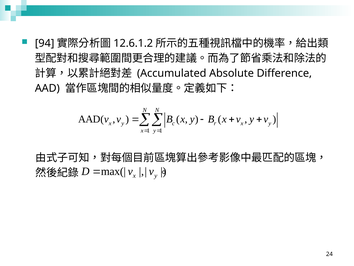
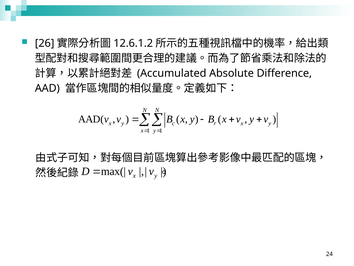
94: 94 -> 26
